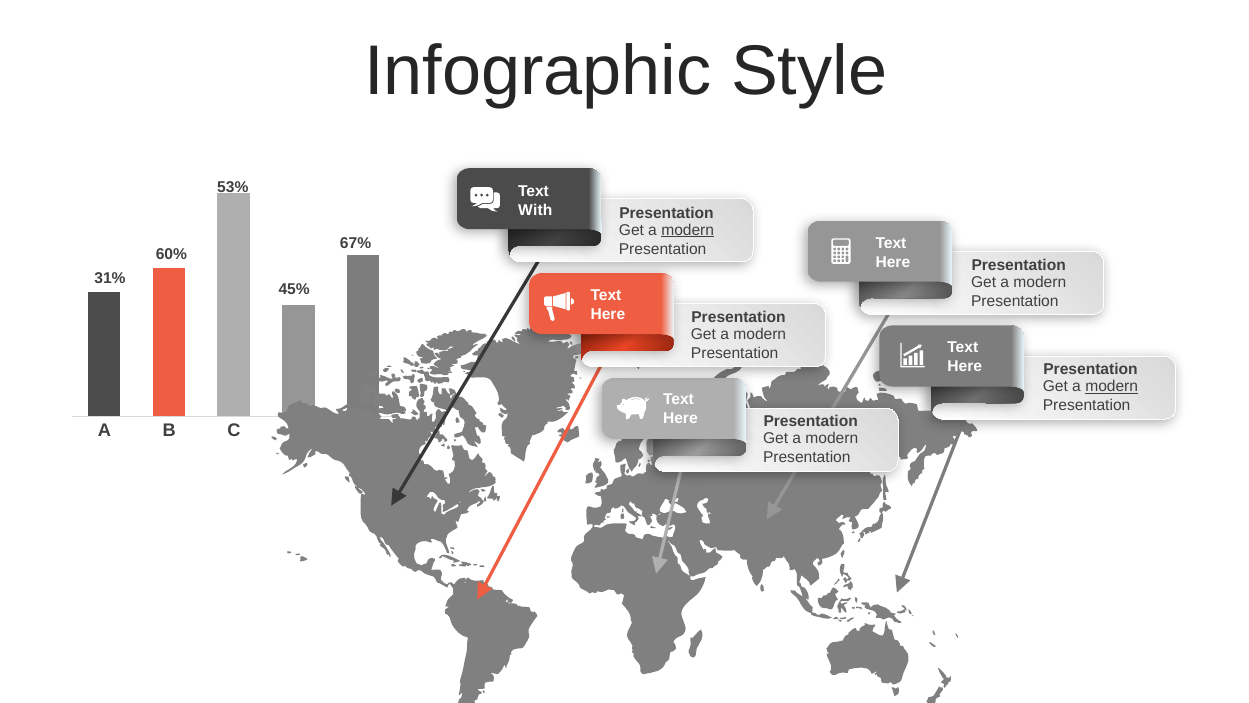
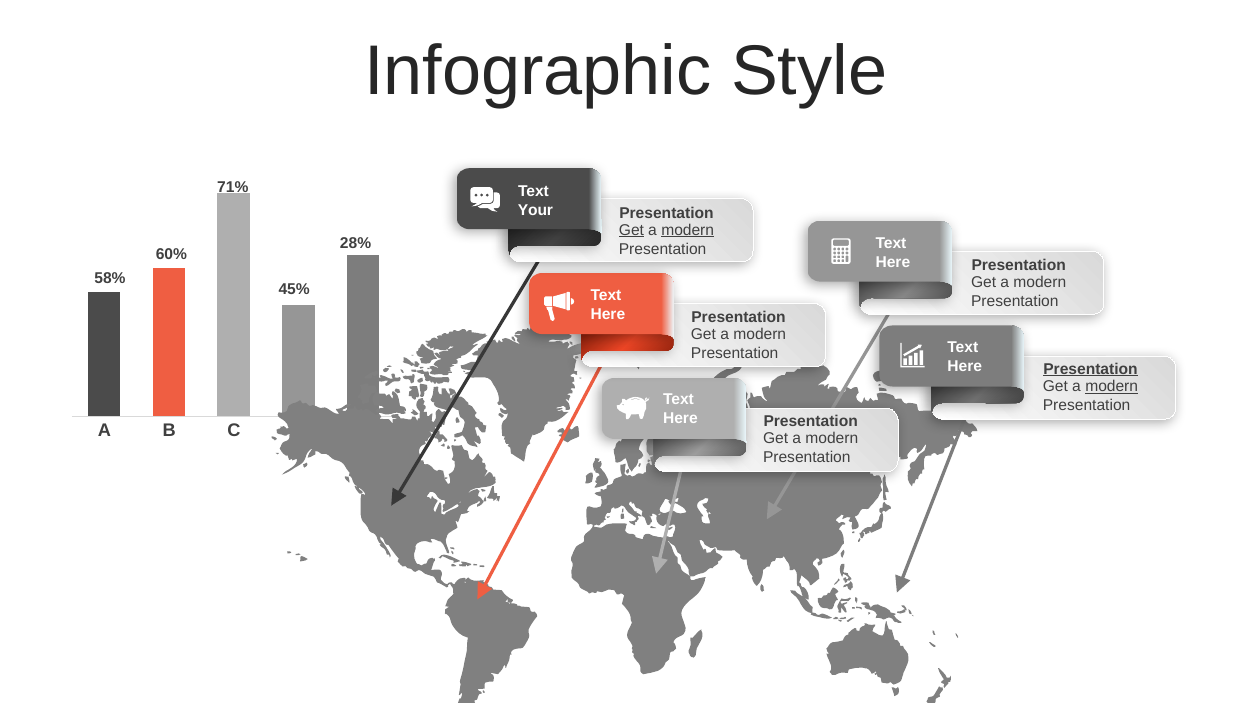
53%: 53% -> 71%
With: With -> Your
Get at (631, 230) underline: none -> present
67%: 67% -> 28%
31%: 31% -> 58%
Presentation at (1091, 369) underline: none -> present
